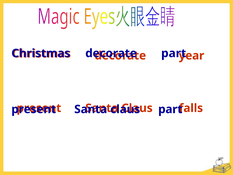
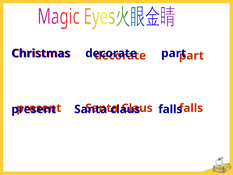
year at (192, 56): year -> part
part at (170, 109): part -> falls
